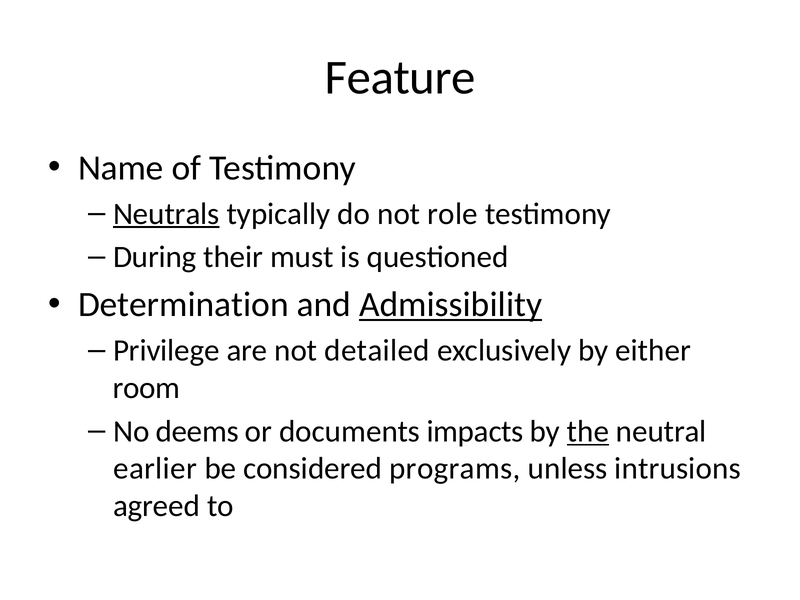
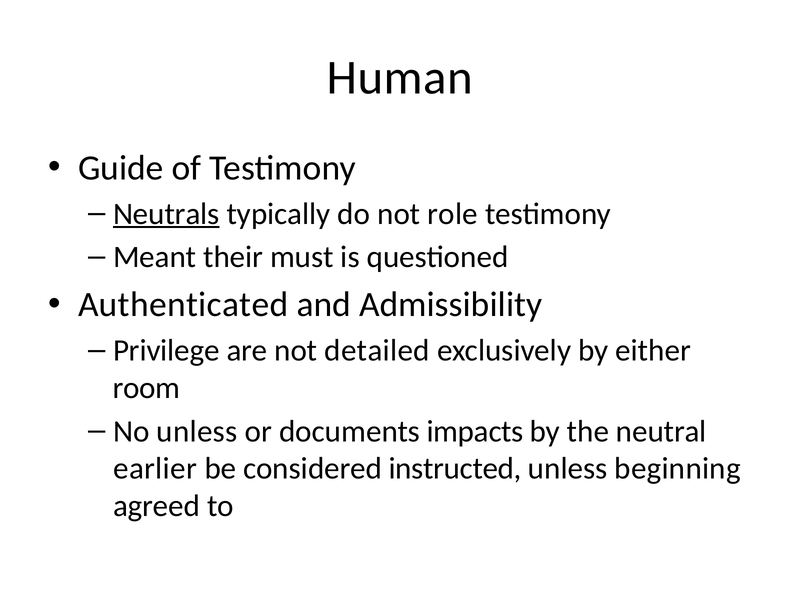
Feature: Feature -> Human
Name: Name -> Guide
During: During -> Meant
Determination: Determination -> Authenticated
Admissibility underline: present -> none
No deems: deems -> unless
the underline: present -> none
programs: programs -> instructed
intrusions: intrusions -> beginning
